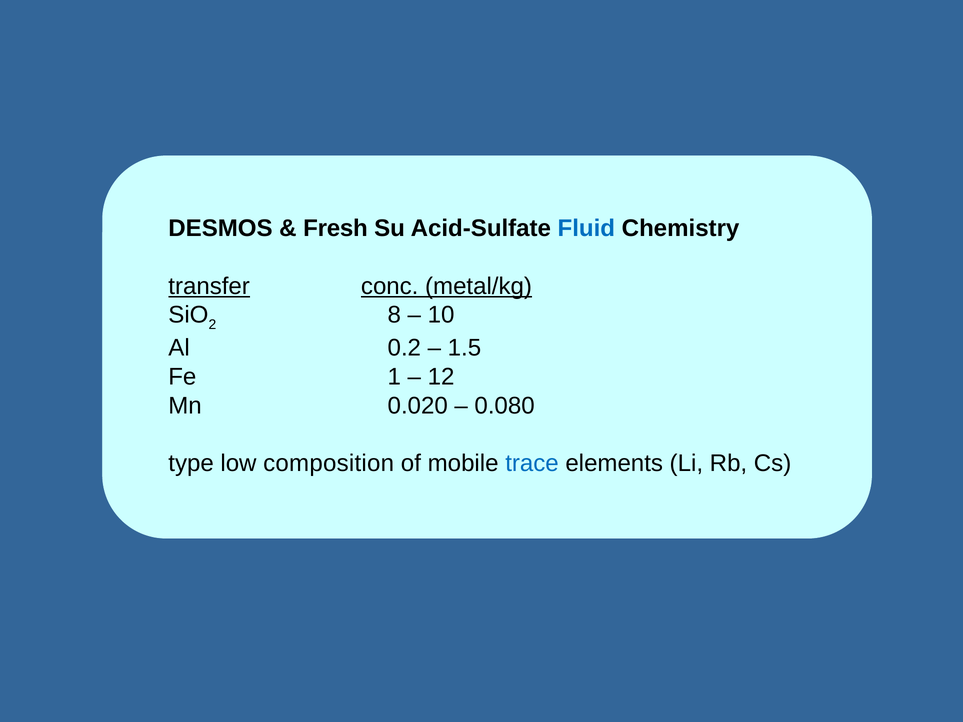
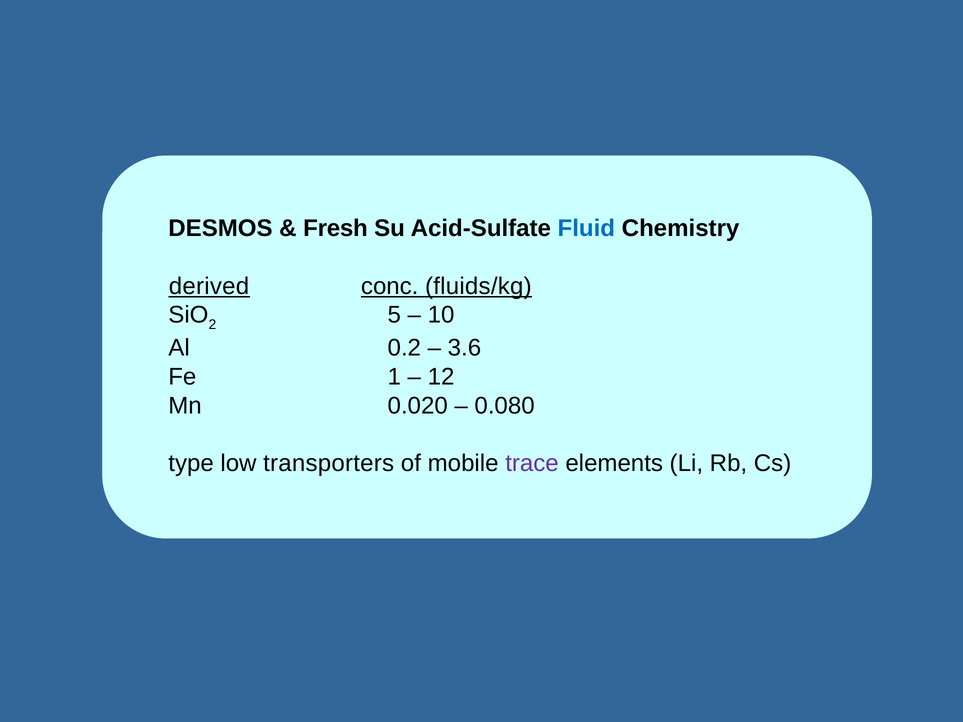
transfer: transfer -> derived
metal/kg: metal/kg -> fluids/kg
8: 8 -> 5
1.5: 1.5 -> 3.6
composition: composition -> transporters
trace colour: blue -> purple
